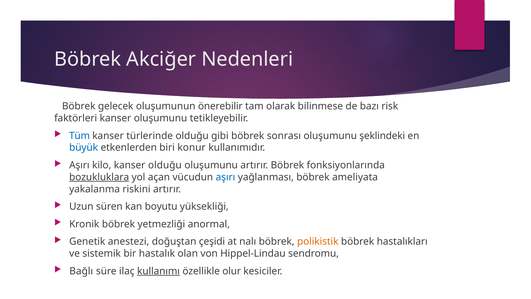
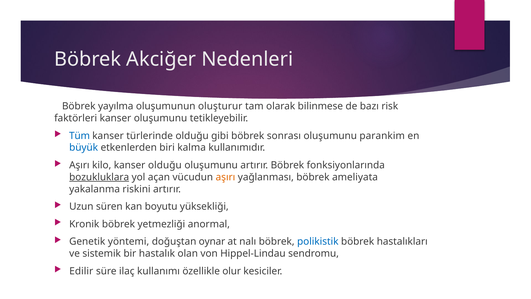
gelecek: gelecek -> yayılma
önerebilir: önerebilir -> oluşturur
şeklindeki: şeklindeki -> parankim
konur: konur -> kalma
aşırı at (225, 177) colour: blue -> orange
anestezi: anestezi -> yöntemi
çeşidi: çeşidi -> oynar
polikistik colour: orange -> blue
Bağlı: Bağlı -> Edilir
kullanımı underline: present -> none
